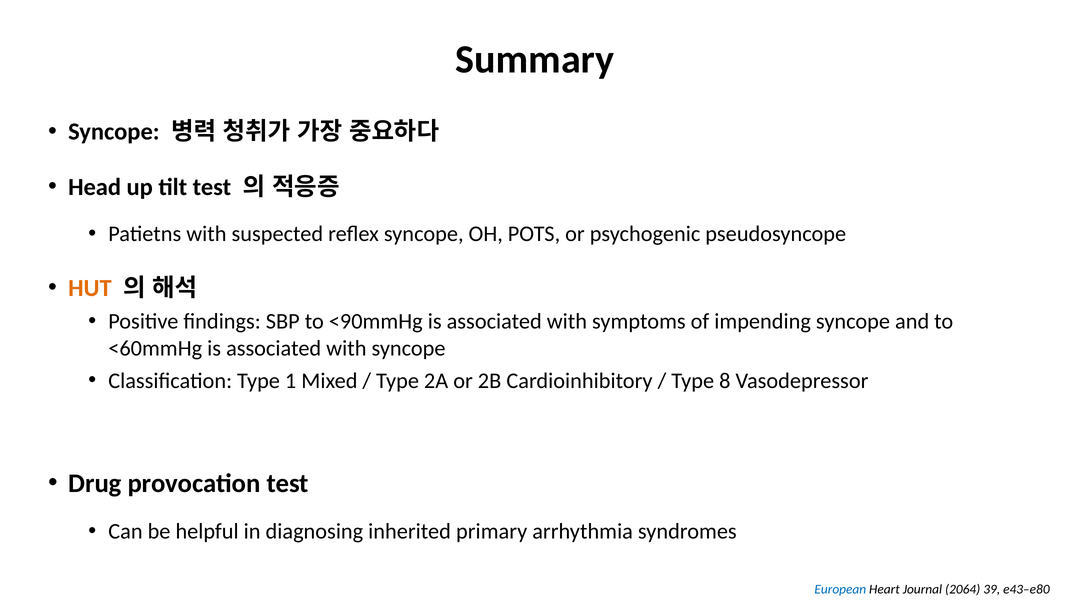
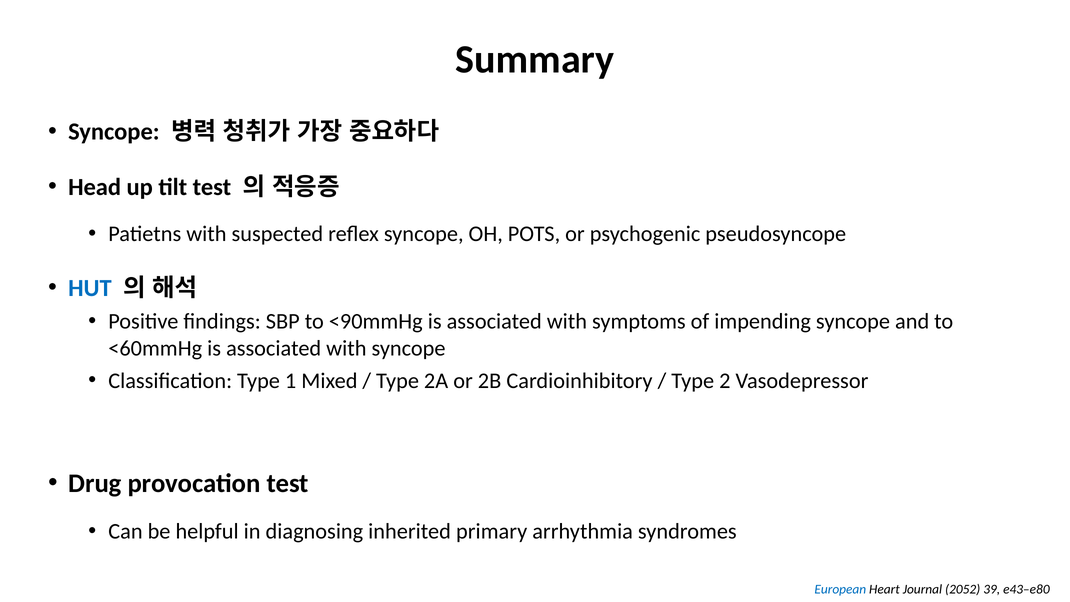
HUT colour: orange -> blue
8: 8 -> 2
2064: 2064 -> 2052
